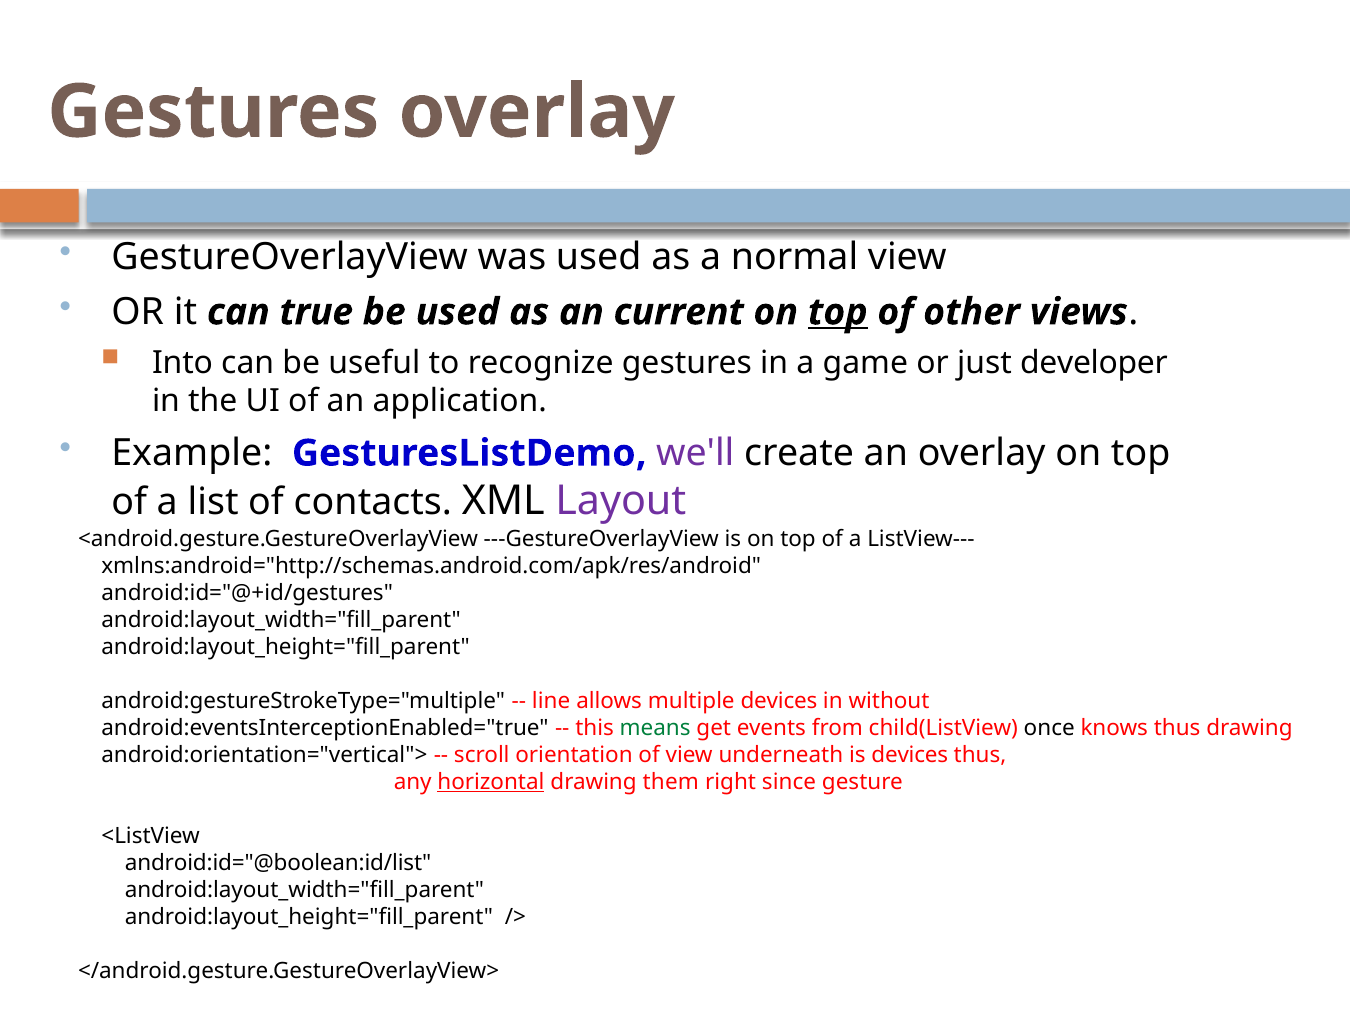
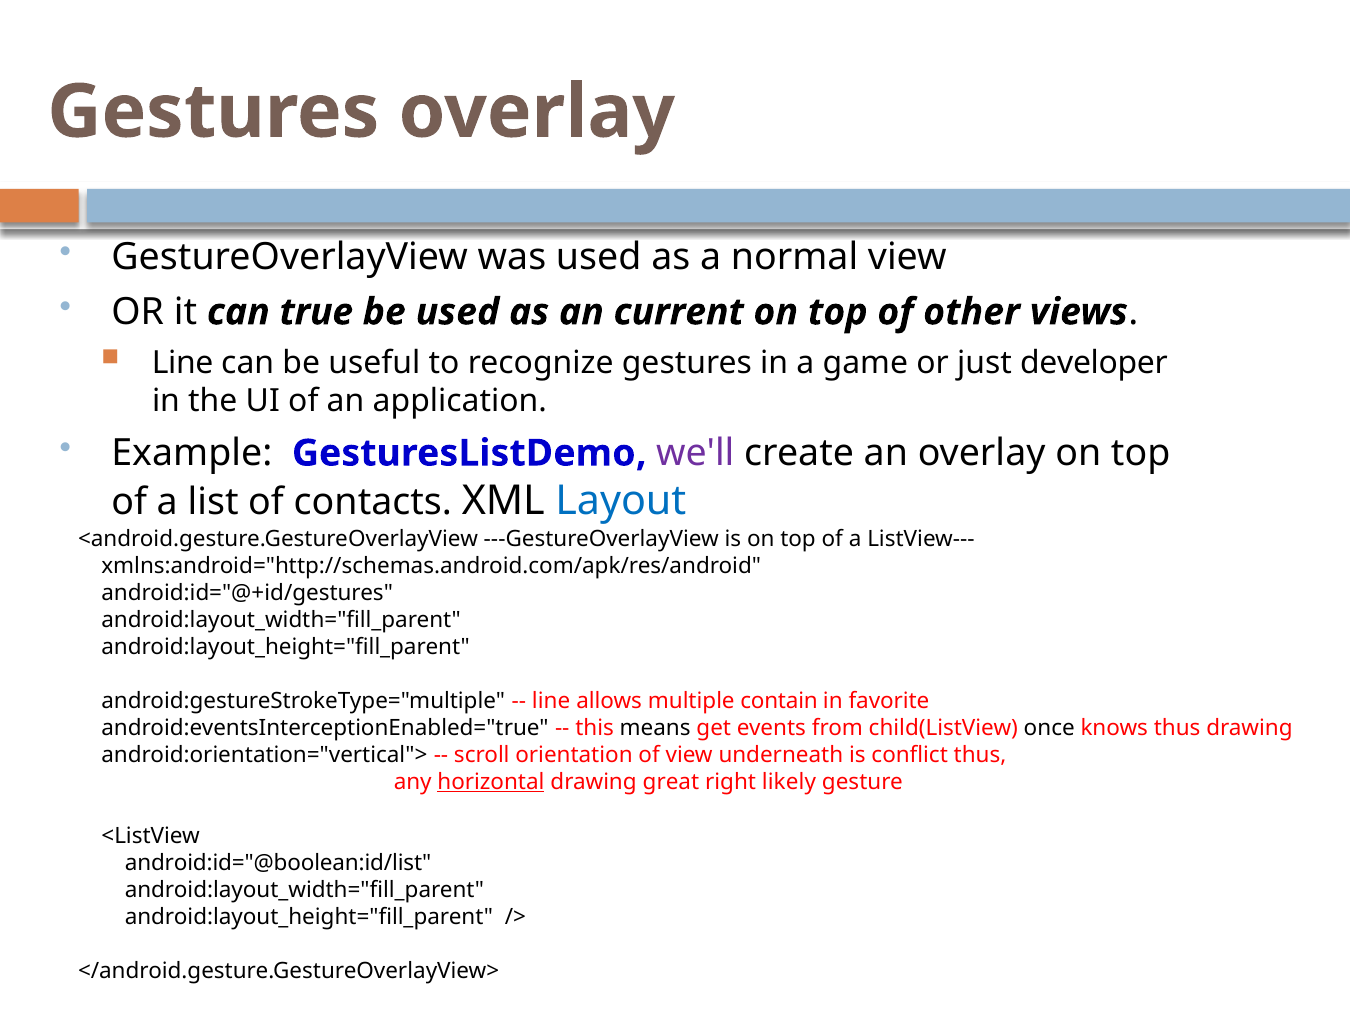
top at (838, 312) underline: present -> none
Into at (183, 363): Into -> Line
Layout colour: purple -> blue
multiple devices: devices -> contain
without: without -> favorite
means colour: green -> black
is devices: devices -> conflict
them: them -> great
since: since -> likely
